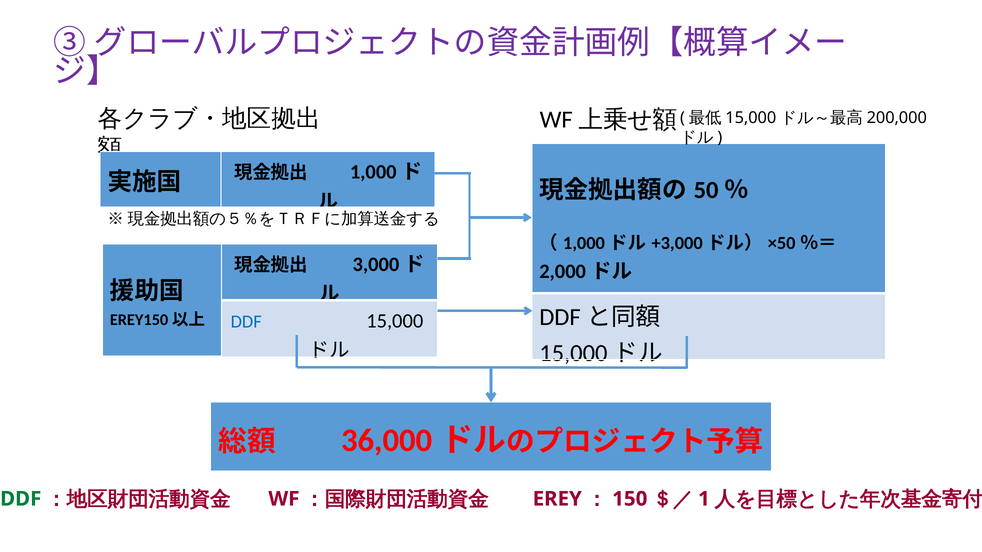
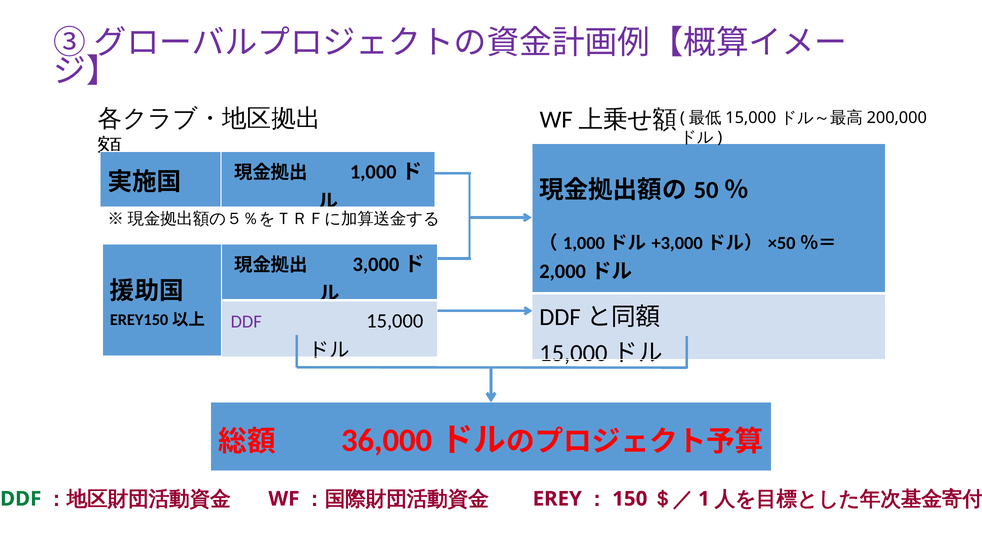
DDF at (246, 322) colour: blue -> purple
